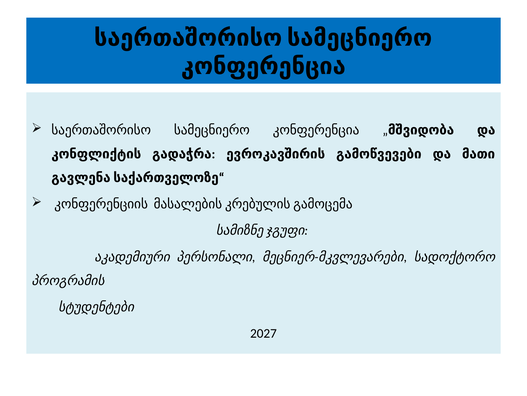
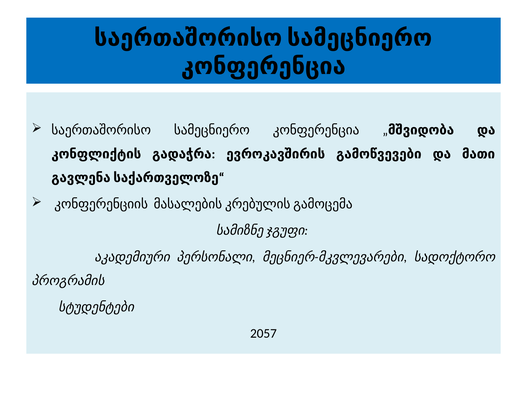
2027: 2027 -> 2057
